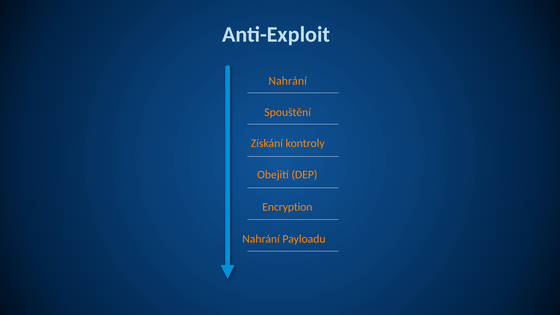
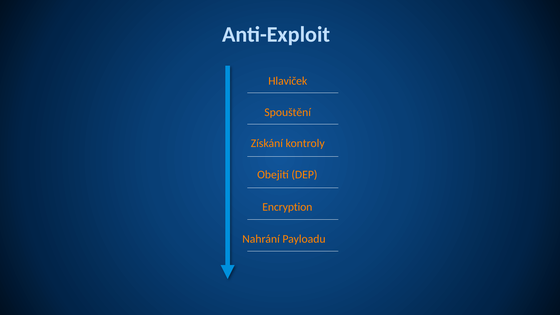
Nahrání at (288, 81): Nahrání -> Hlaviček
